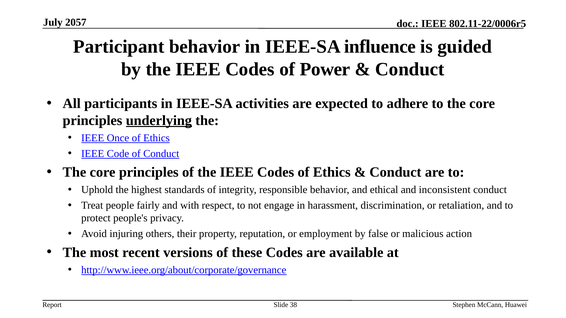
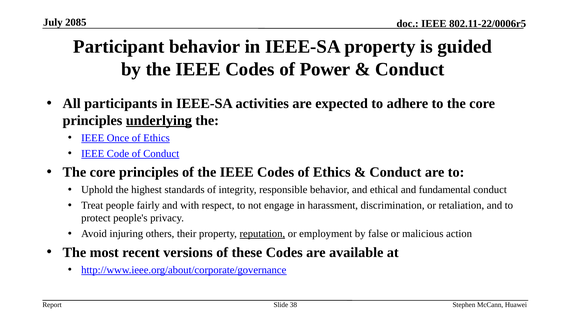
2057: 2057 -> 2085
IEEE-SA influence: influence -> property
inconsistent: inconsistent -> fundamental
reputation underline: none -> present
